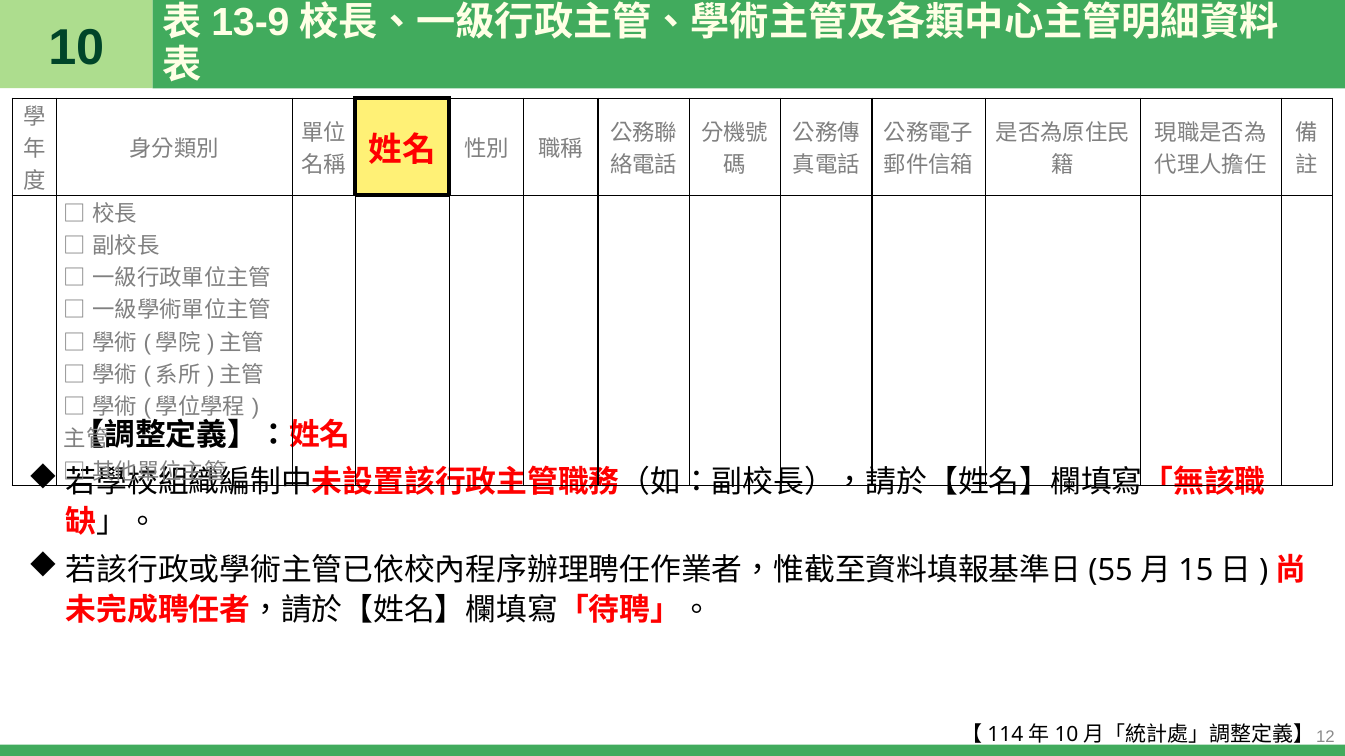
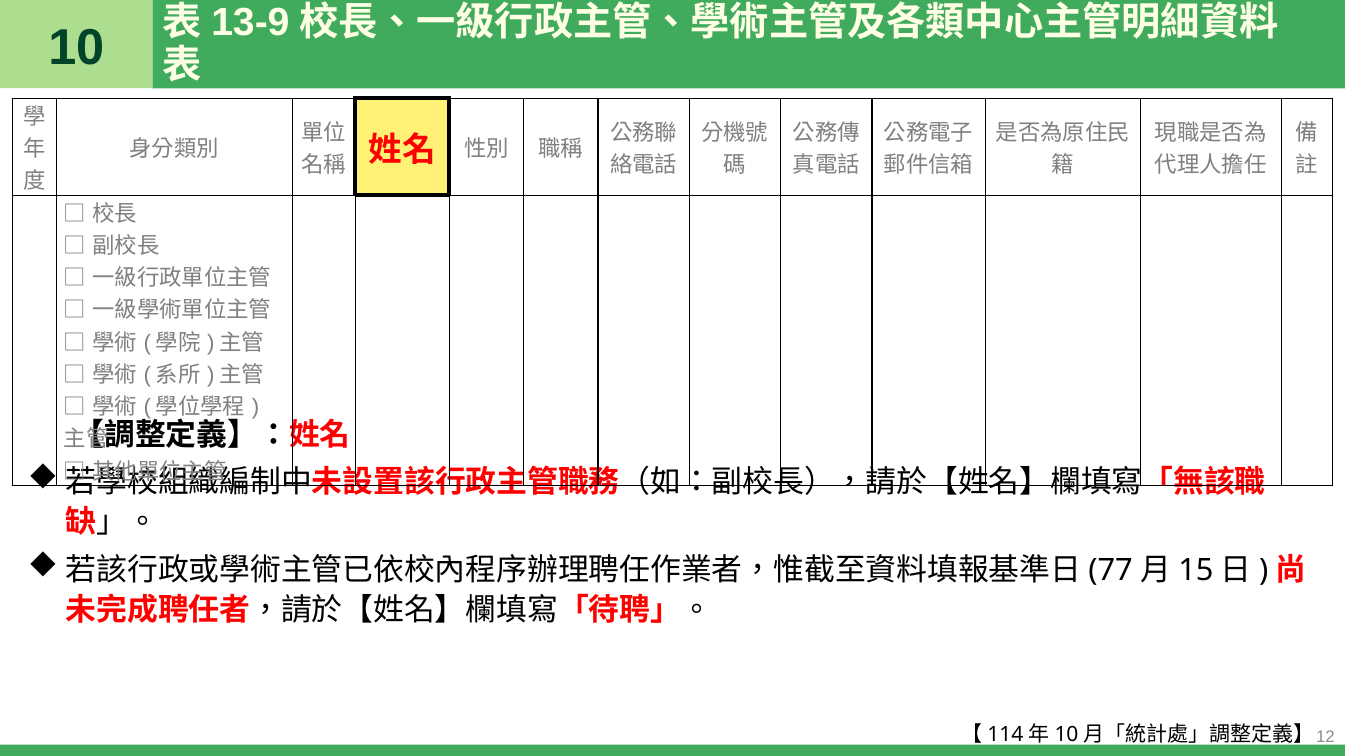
55: 55 -> 77
